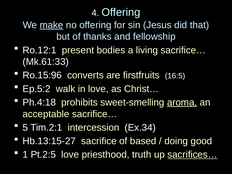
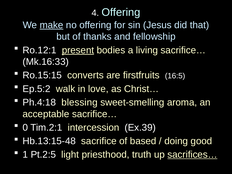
present underline: none -> present
Mk.61:33: Mk.61:33 -> Mk.16:33
Ro.15:96: Ro.15:96 -> Ro.15:15
prohibits: prohibits -> blessing
aroma underline: present -> none
5: 5 -> 0
Ex.34: Ex.34 -> Ex.39
Hb.13:15-27: Hb.13:15-27 -> Hb.13:15-48
Pt.2:5 love: love -> light
